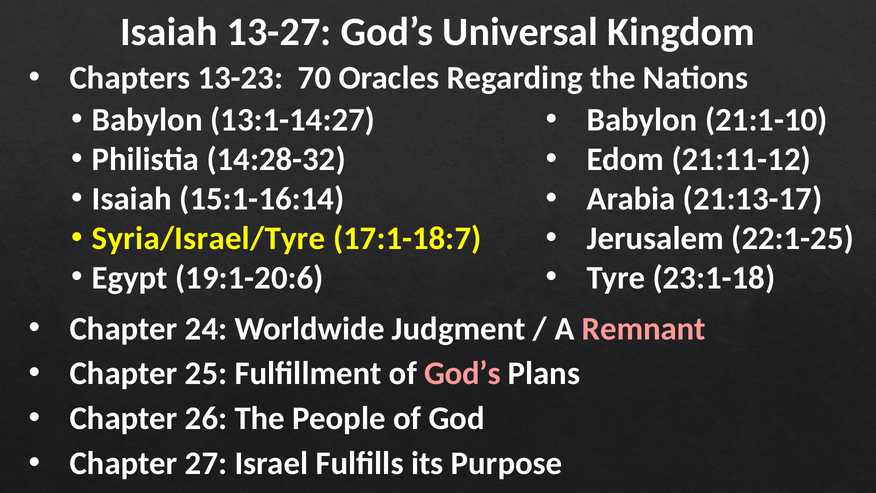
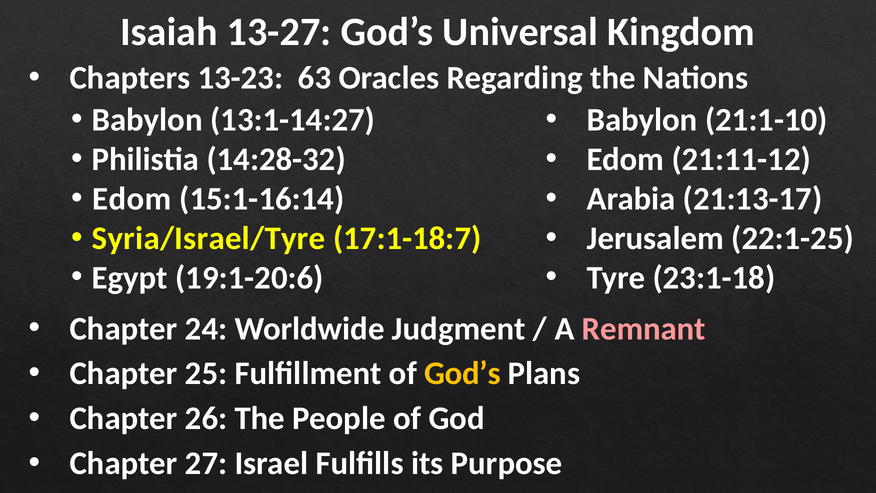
70: 70 -> 63
Isaiah at (132, 199): Isaiah -> Edom
God’s at (462, 373) colour: pink -> yellow
